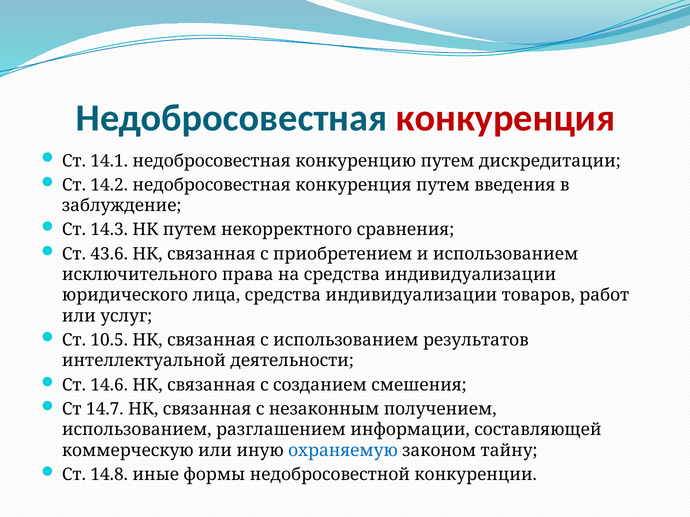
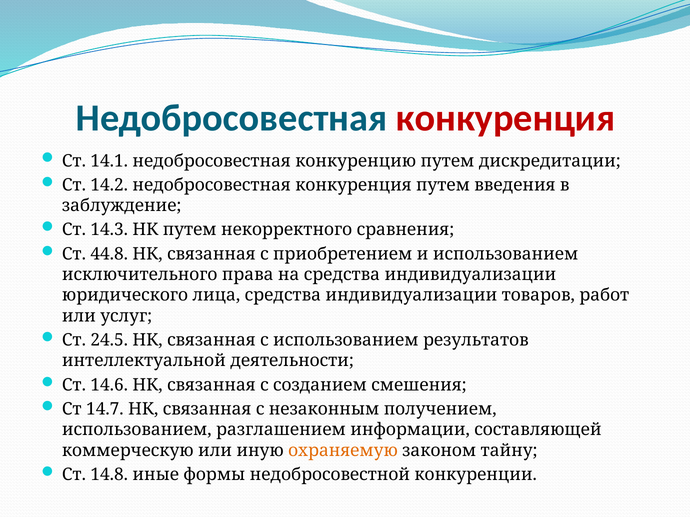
43.6: 43.6 -> 44.8
10.5: 10.5 -> 24.5
охраняемую colour: blue -> orange
